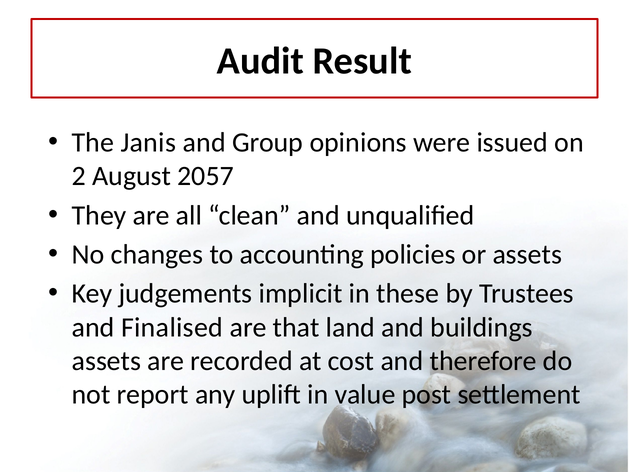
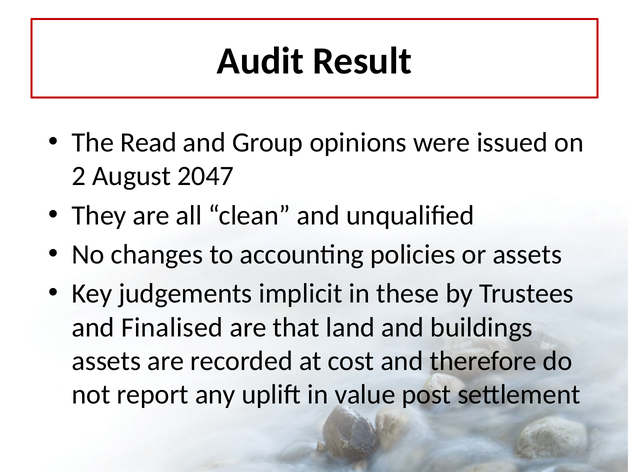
Janis: Janis -> Read
2057: 2057 -> 2047
